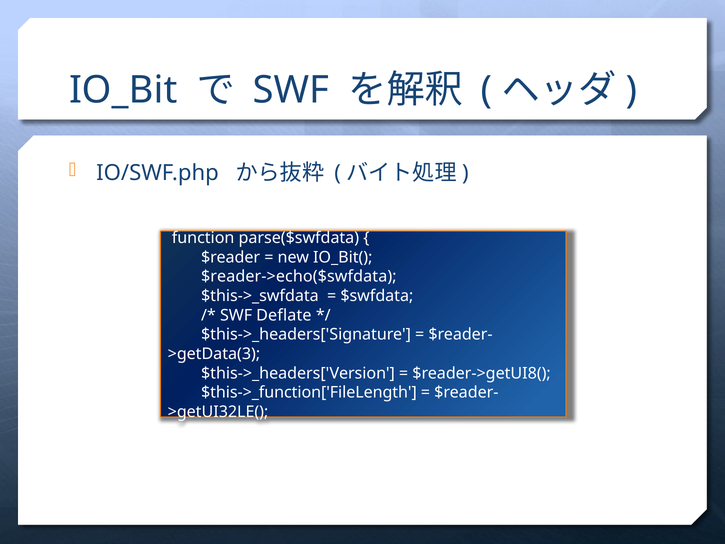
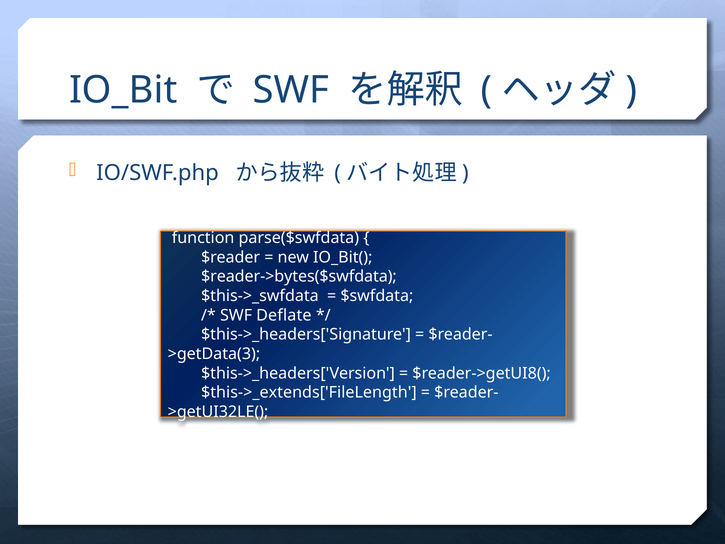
$reader->echo($swfdata: $reader->echo($swfdata -> $reader->bytes($swfdata
$this->_function['FileLength: $this->_function['FileLength -> $this->_extends['FileLength
